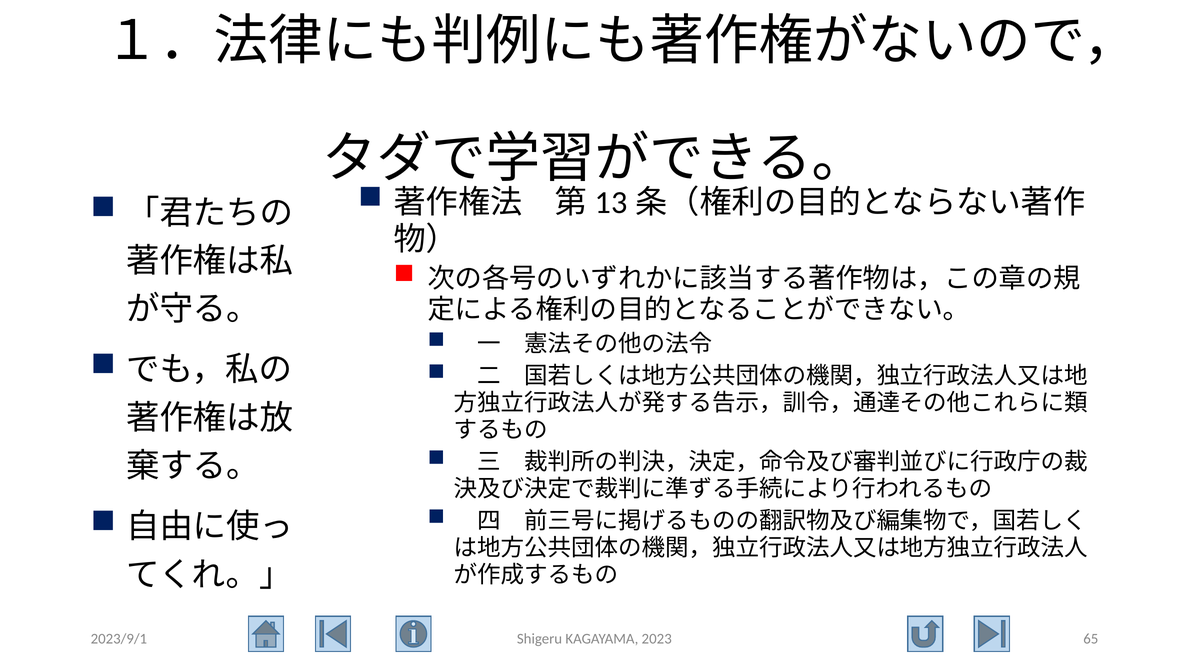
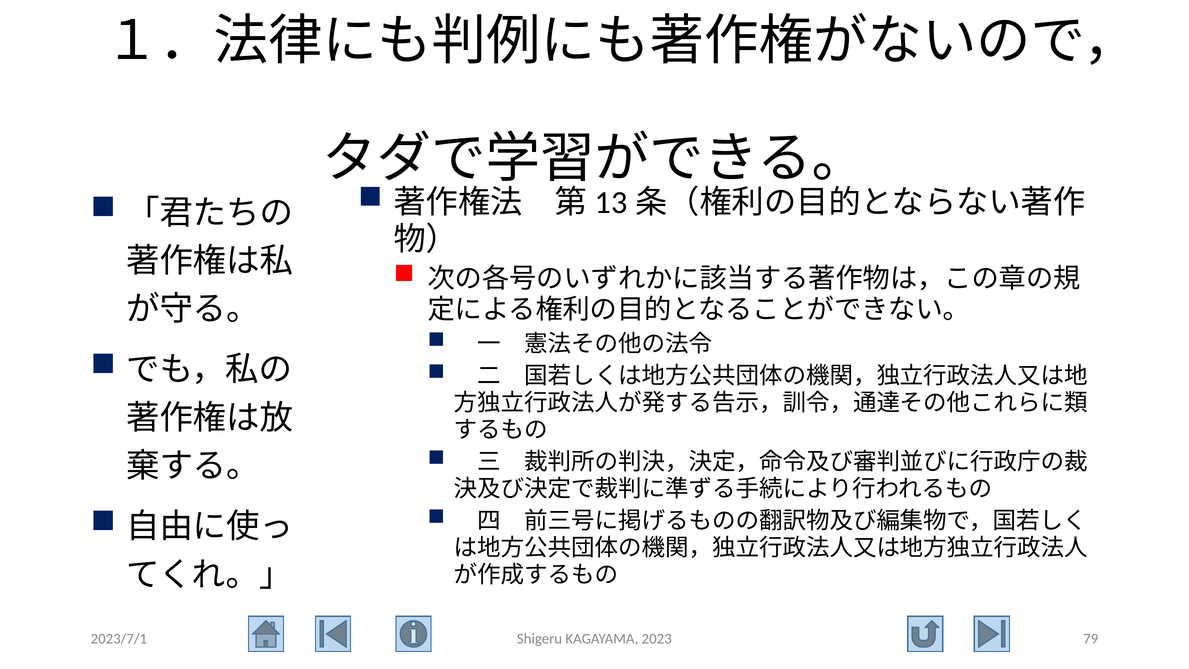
2023/9/1: 2023/9/1 -> 2023/7/1
65: 65 -> 79
